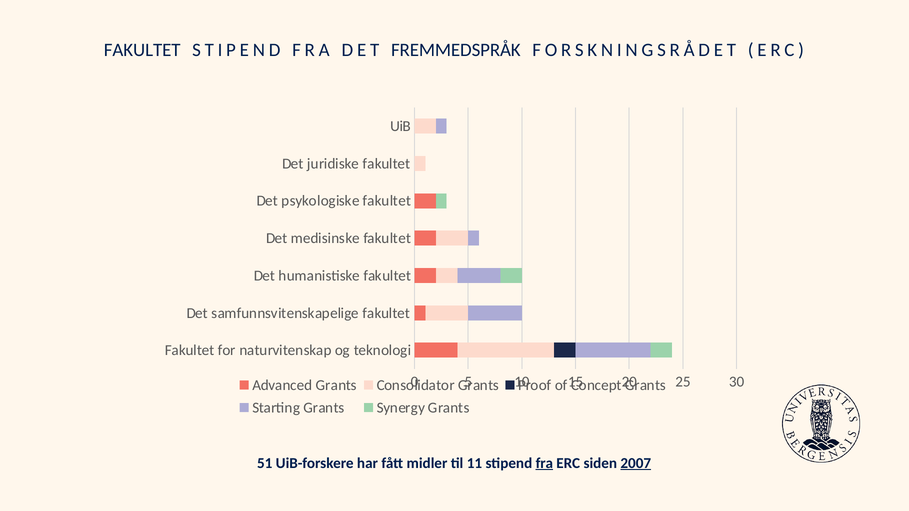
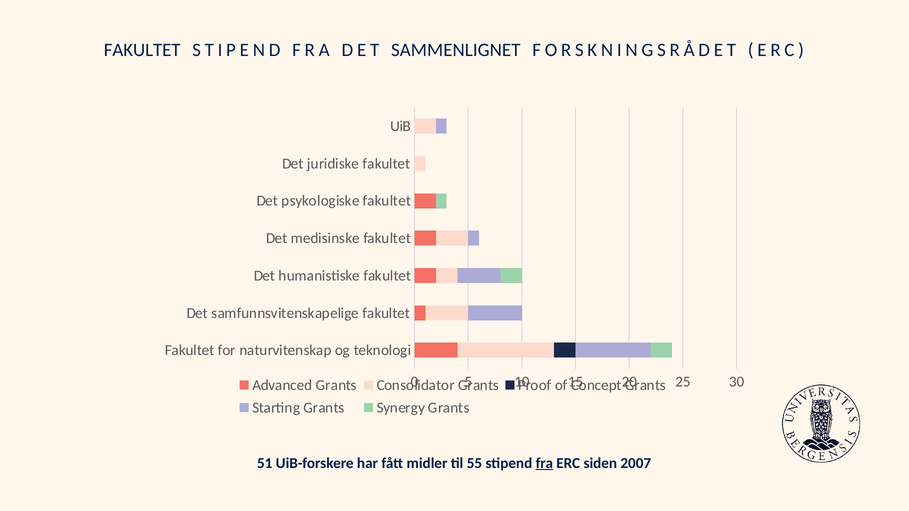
FREMMEDSPRÅK: FREMMEDSPRÅK -> SAMMENLIGNET
11: 11 -> 55
2007 underline: present -> none
